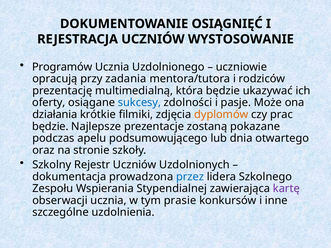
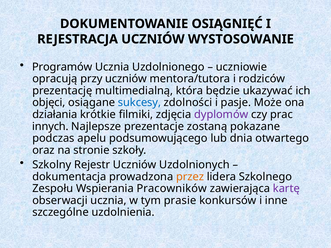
przy zadania: zadania -> uczniów
oferty: oferty -> objęci
dyplomów colour: orange -> purple
będzie at (50, 127): będzie -> innych
przez colour: blue -> orange
Stypendialnej: Stypendialnej -> Pracowników
